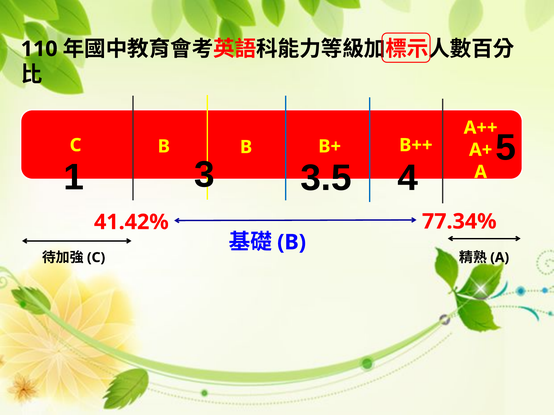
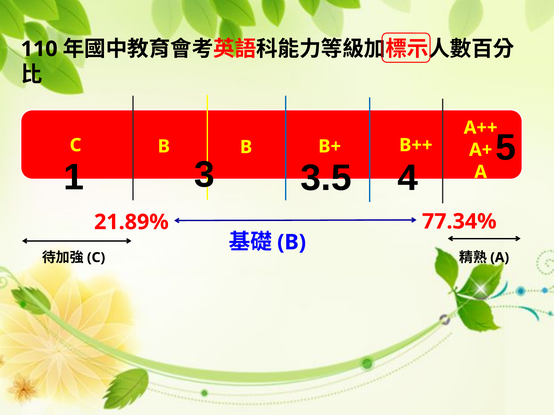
41.42%: 41.42% -> 21.89%
